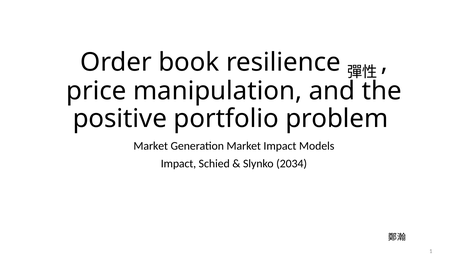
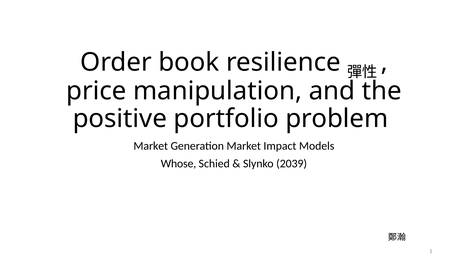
Impact at (178, 164): Impact -> Whose
2034: 2034 -> 2039
